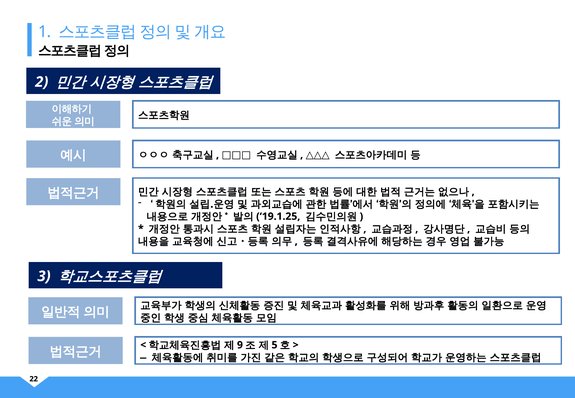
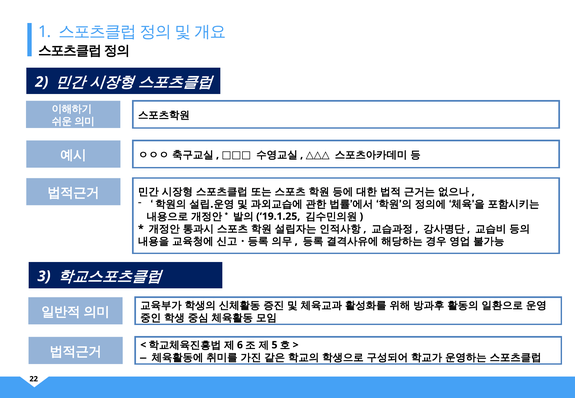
9: 9 -> 6
